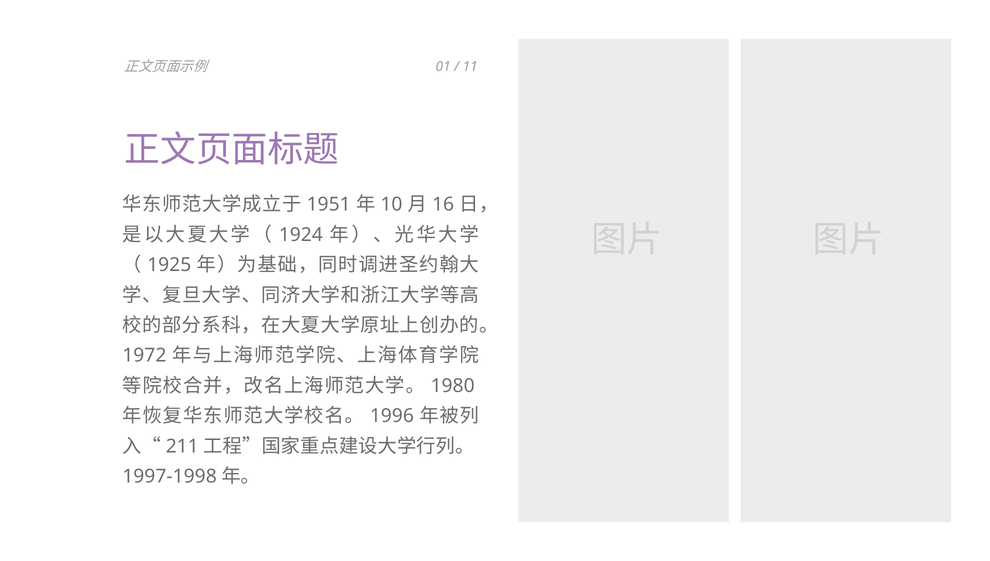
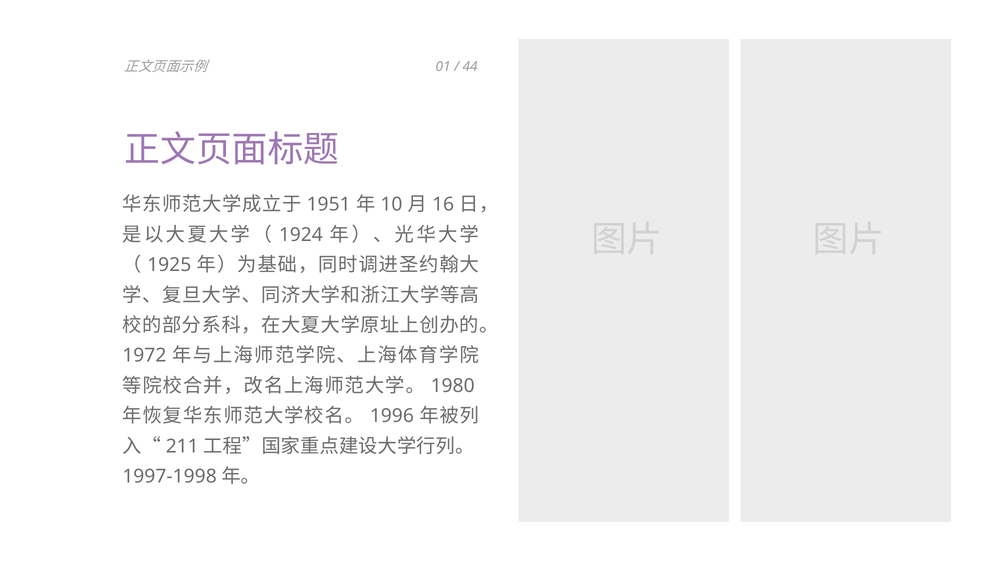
11: 11 -> 44
